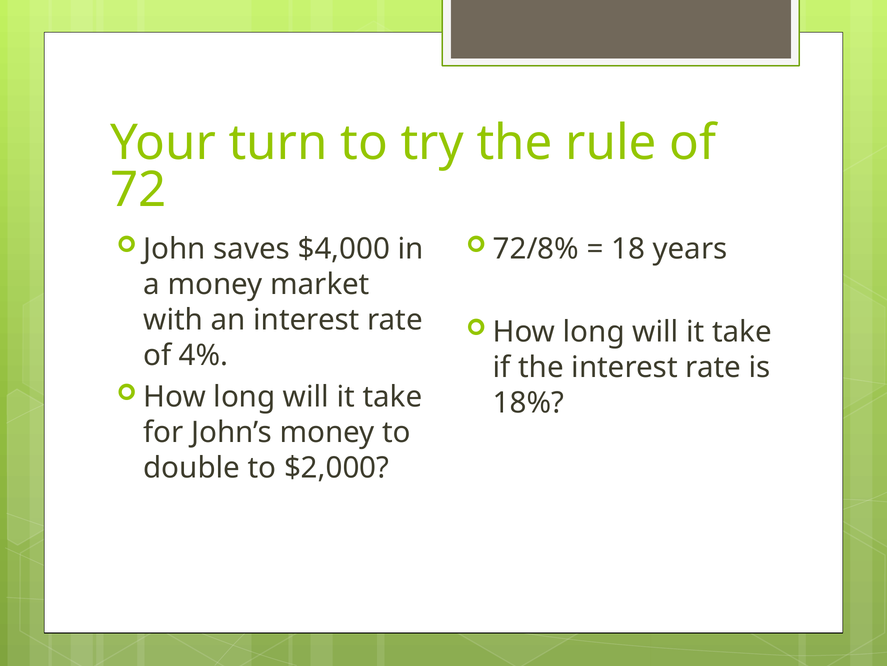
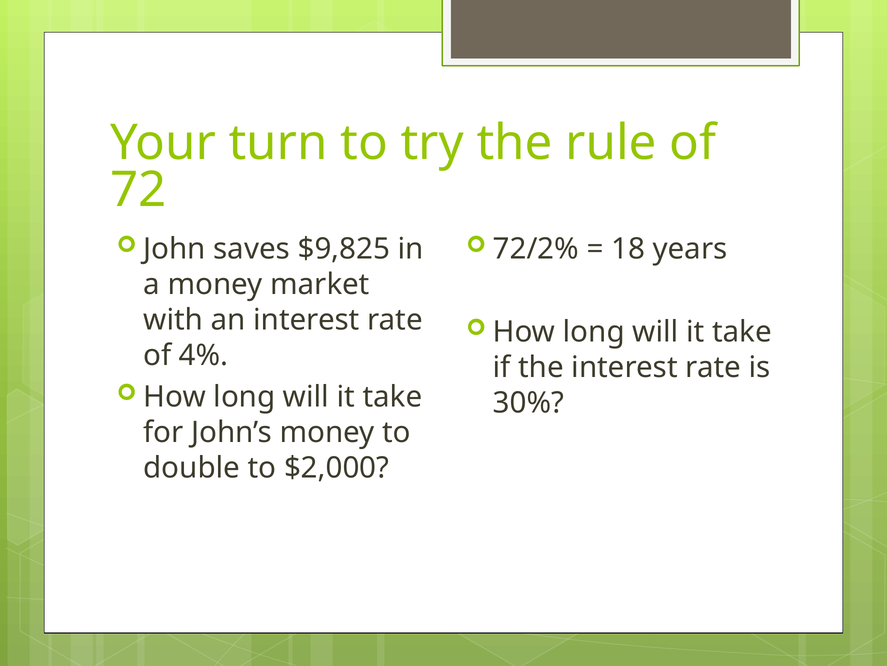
$4,000: $4,000 -> $9,825
72/8%: 72/8% -> 72/2%
18%: 18% -> 30%
